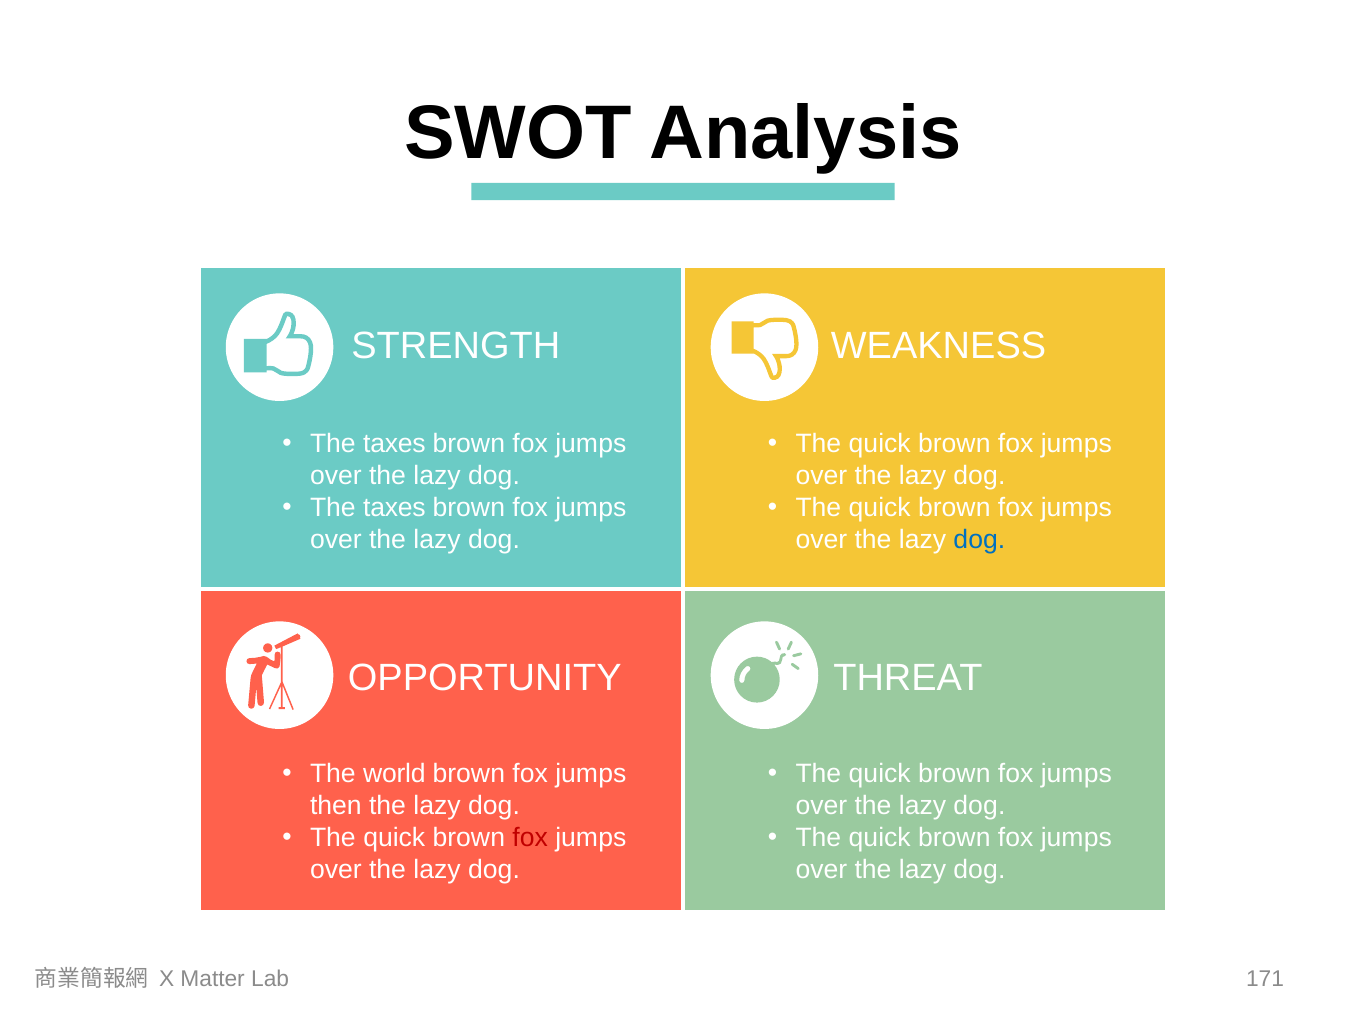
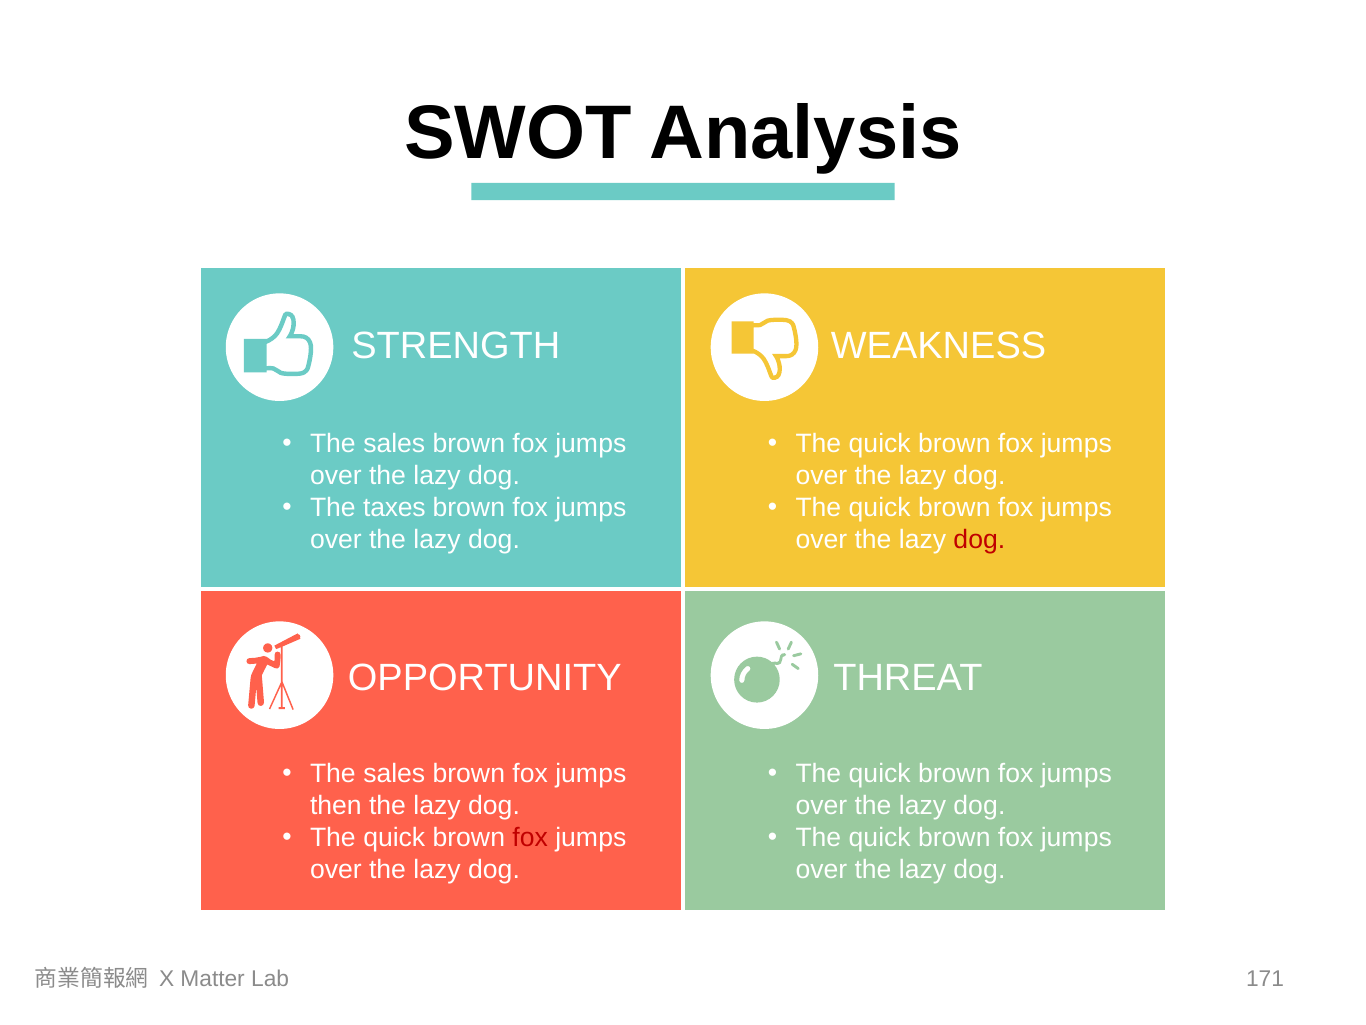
taxes at (394, 444): taxes -> sales
dog at (979, 540) colour: blue -> red
world at (394, 774): world -> sales
